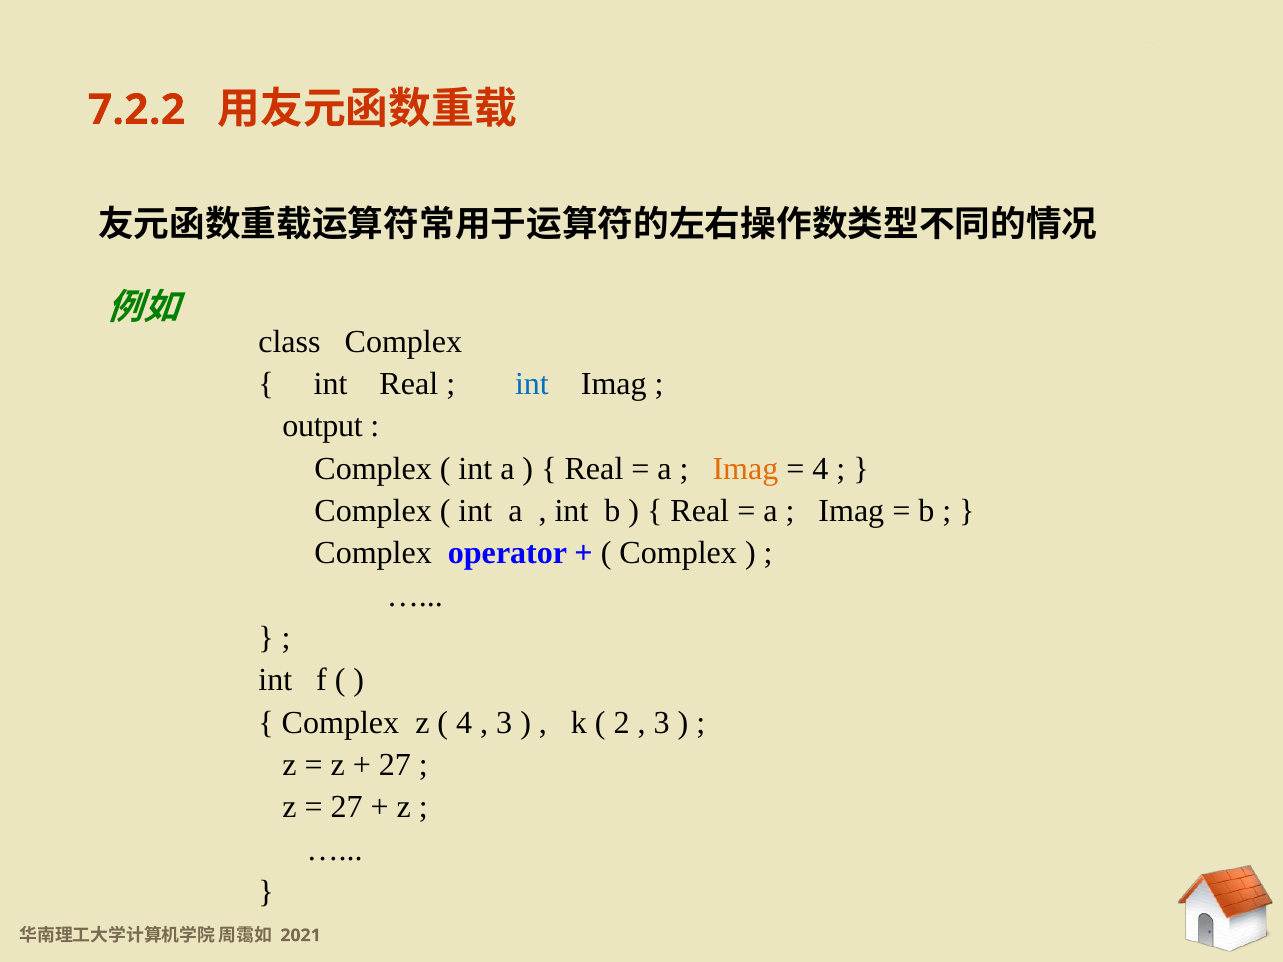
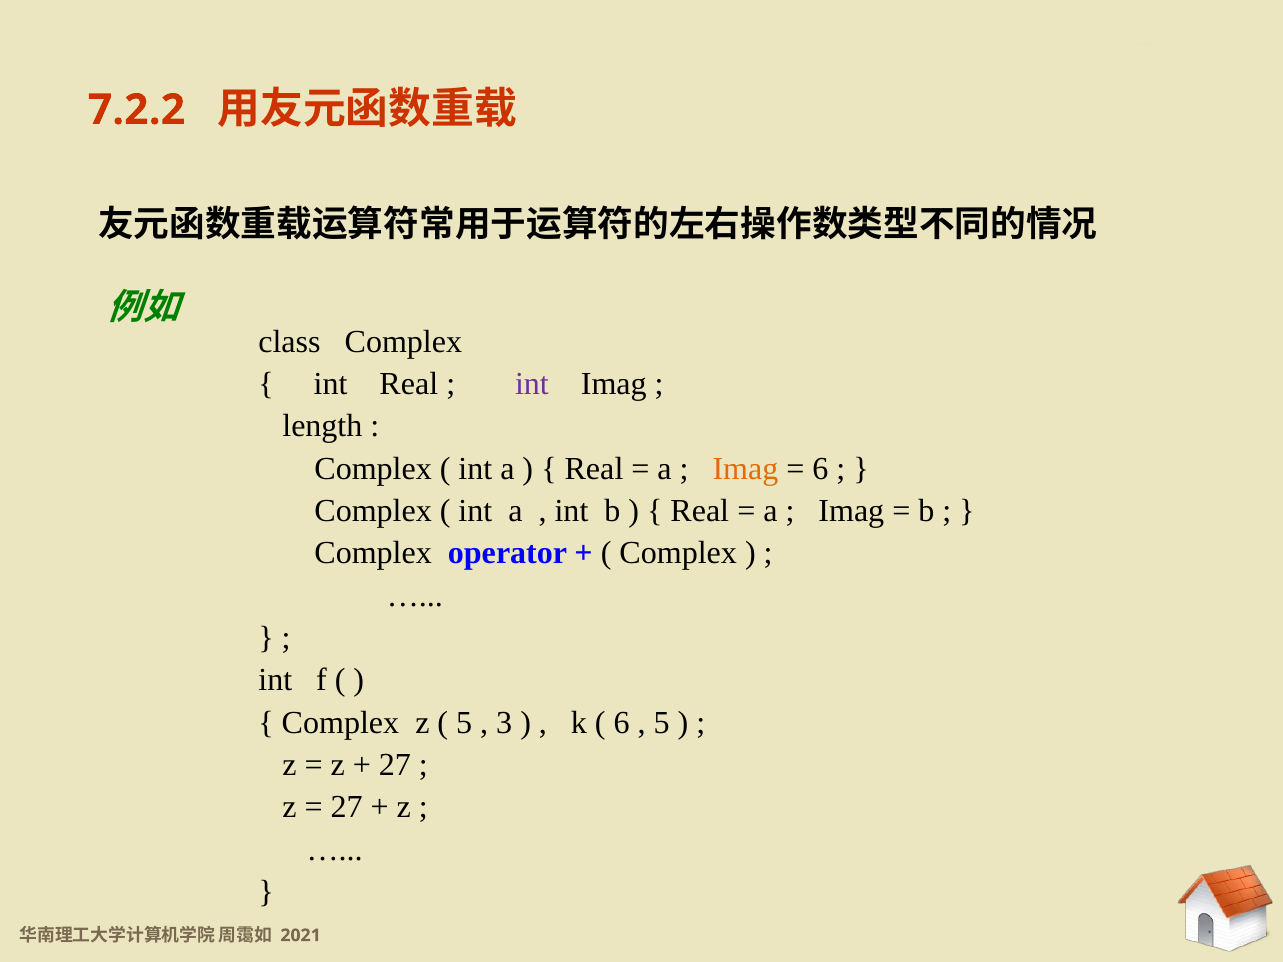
int at (532, 384) colour: blue -> purple
output: output -> length
4 at (821, 469): 4 -> 6
4 at (464, 723): 4 -> 5
2 at (622, 723): 2 -> 6
3 at (662, 723): 3 -> 5
